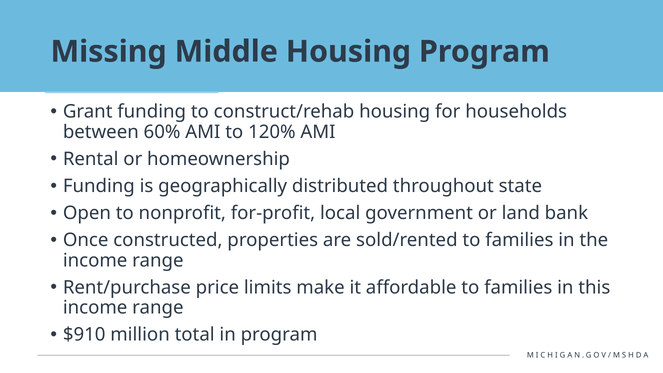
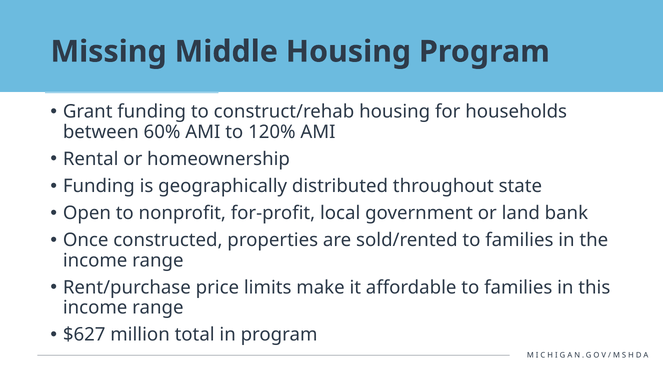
$910: $910 -> $627
